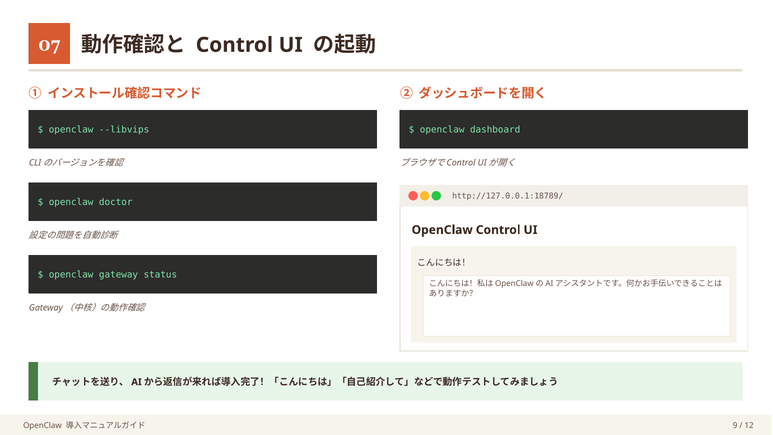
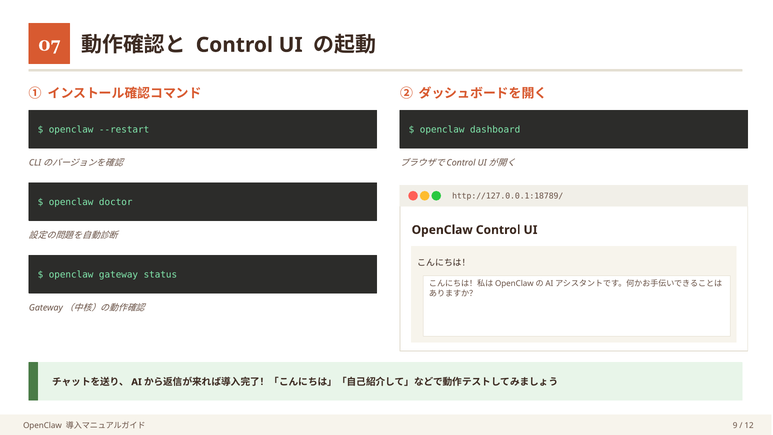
--libvips: --libvips -> --restart
